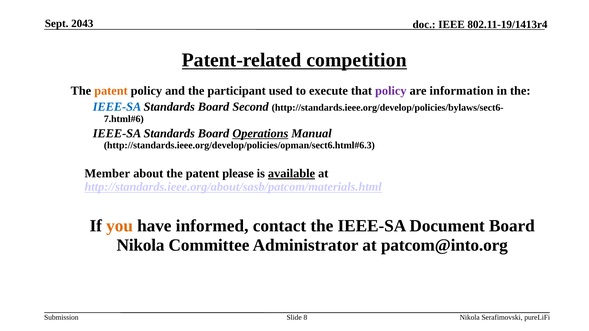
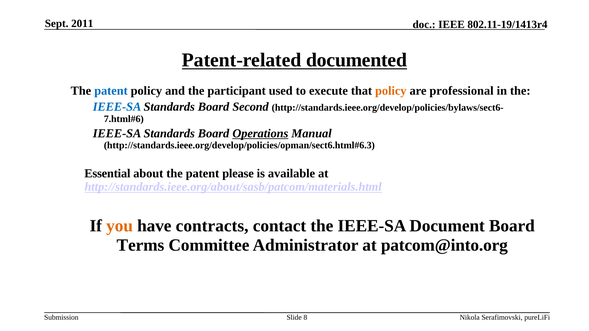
2043: 2043 -> 2011
competition: competition -> documented
patent at (111, 91) colour: orange -> blue
policy at (391, 91) colour: purple -> orange
information: information -> professional
Member: Member -> Essential
available underline: present -> none
informed: informed -> contracts
Nikola at (141, 245): Nikola -> Terms
